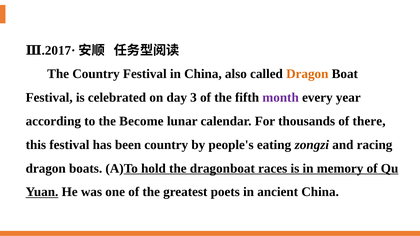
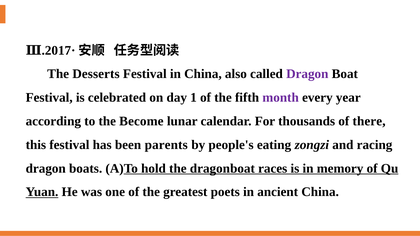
The Country: Country -> Desserts
Dragon at (307, 74) colour: orange -> purple
3: 3 -> 1
been country: country -> parents
